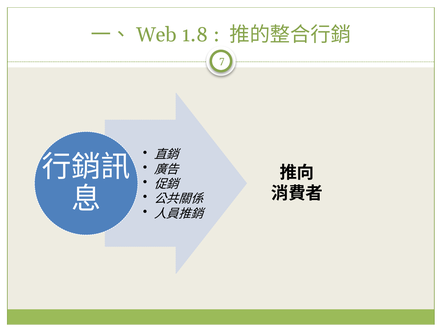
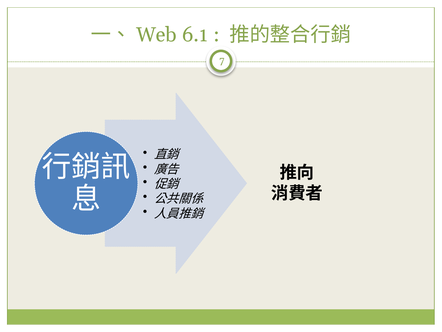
1.8: 1.8 -> 6.1
